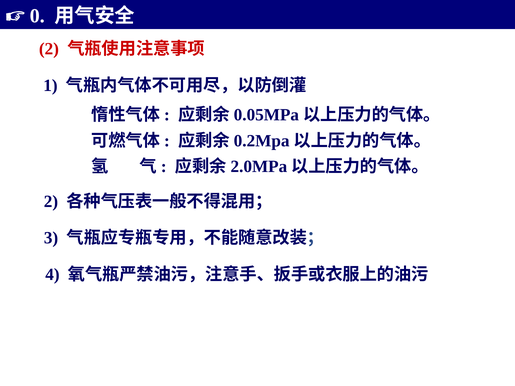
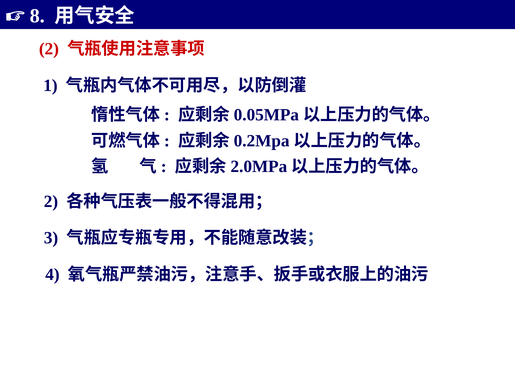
0: 0 -> 8
